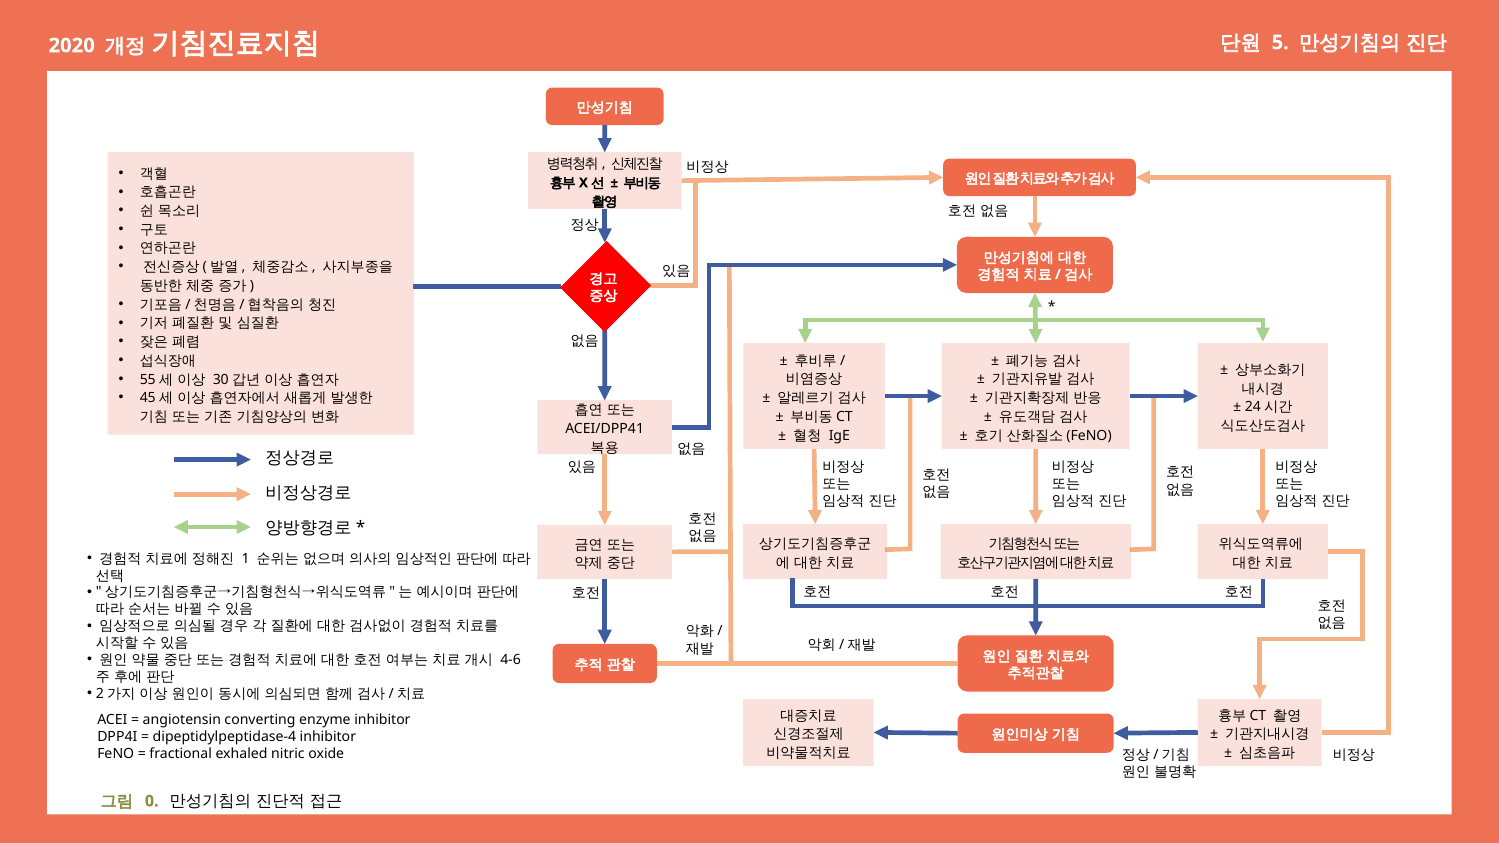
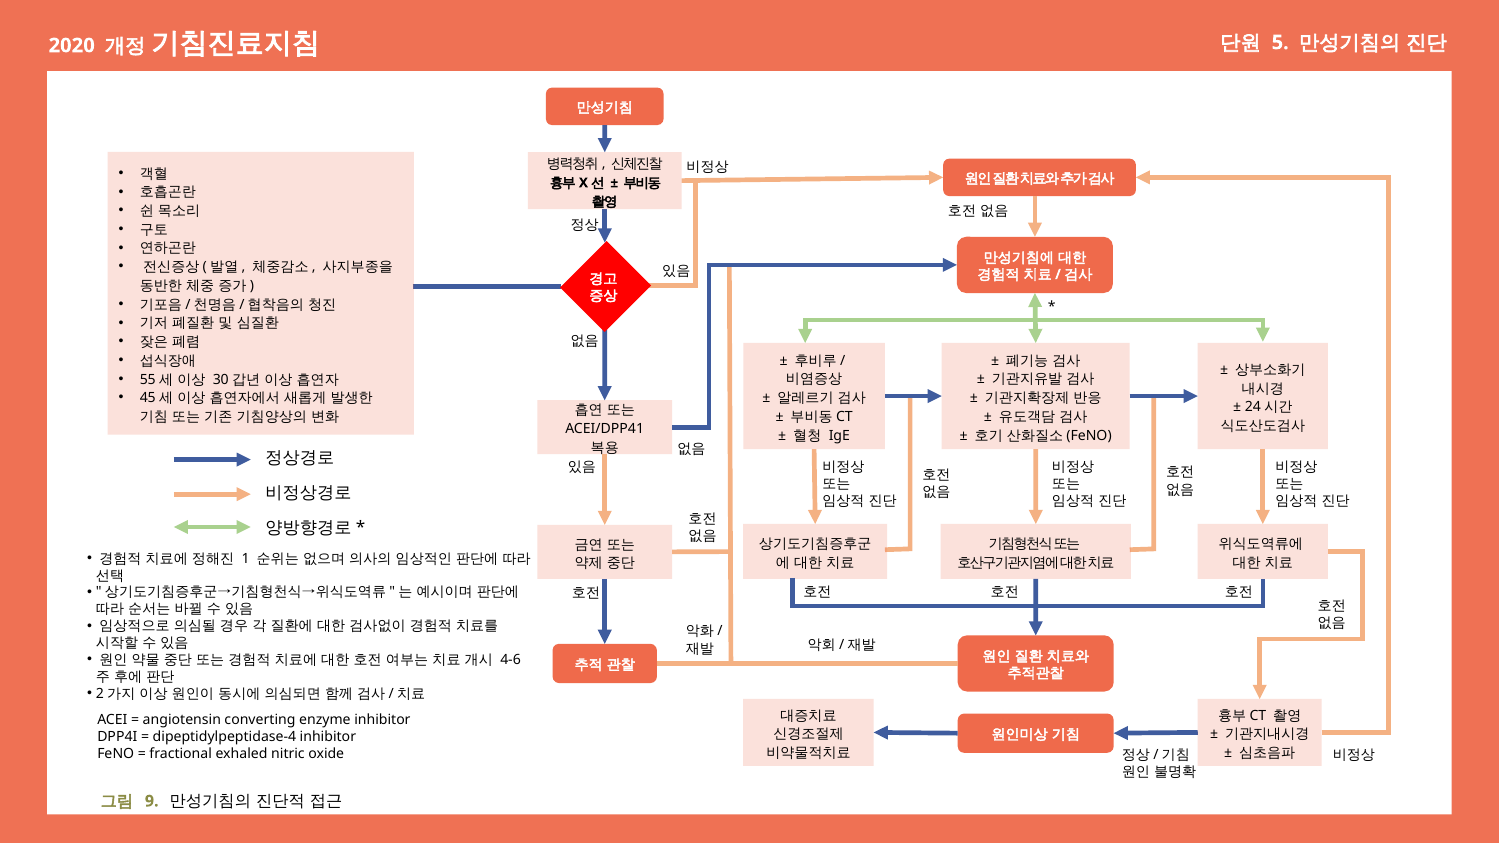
0: 0 -> 9
